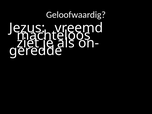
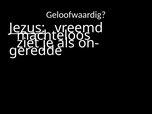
Jezus underline: none -> present
